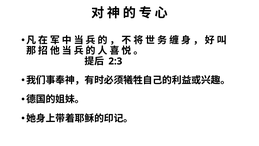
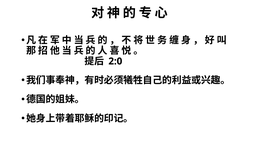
2:3: 2:3 -> 2:0
